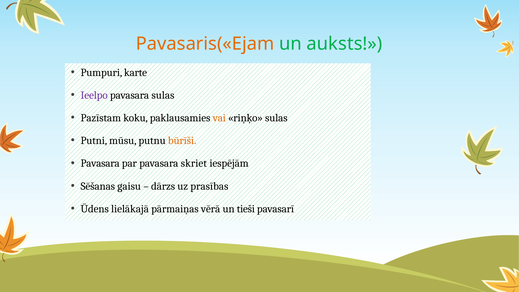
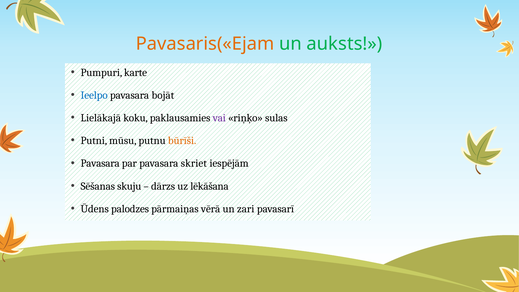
Ieelpo colour: purple -> blue
pavasara sulas: sulas -> bojāt
Pazīstam: Pazīstam -> Lielākajā
vai colour: orange -> purple
gaisu: gaisu -> skuju
prasības: prasības -> lēkāšana
lielākajā: lielākajā -> palodzes
tieši: tieši -> zari
